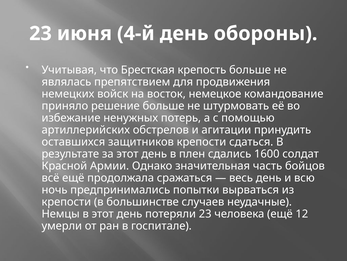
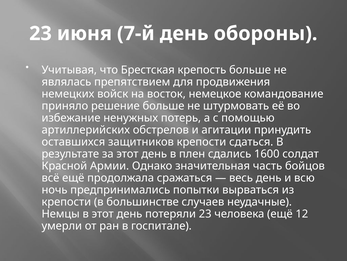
4-й: 4-й -> 7-й
